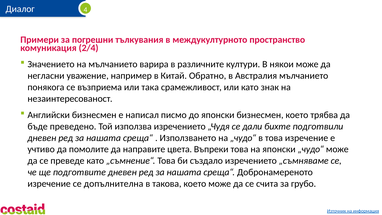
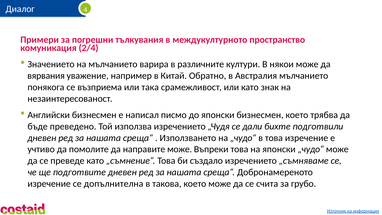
негласни: негласни -> вярвания
направите цвета: цвета -> може
